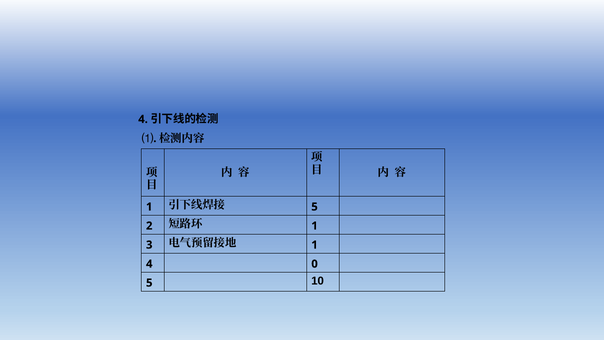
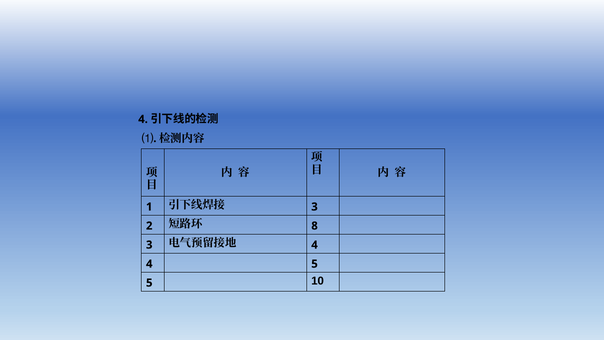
5 at (315, 207): 5 -> 3
1 at (315, 226): 1 -> 8
1 at (315, 245): 1 -> 4
4 0: 0 -> 5
